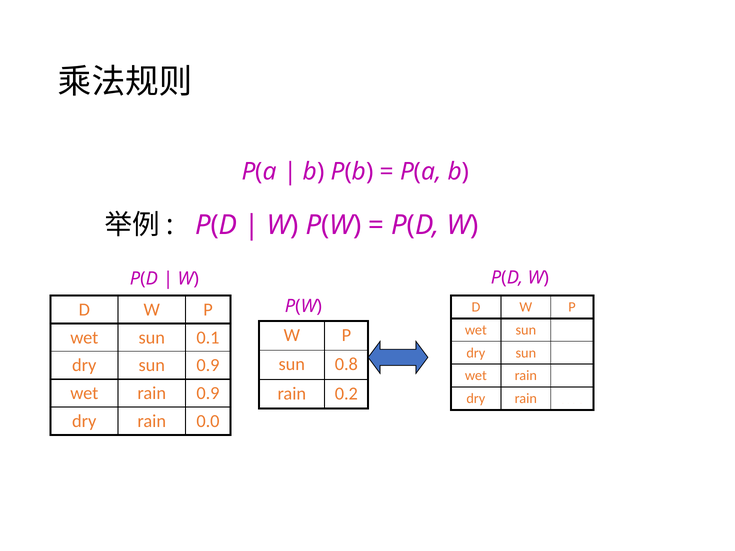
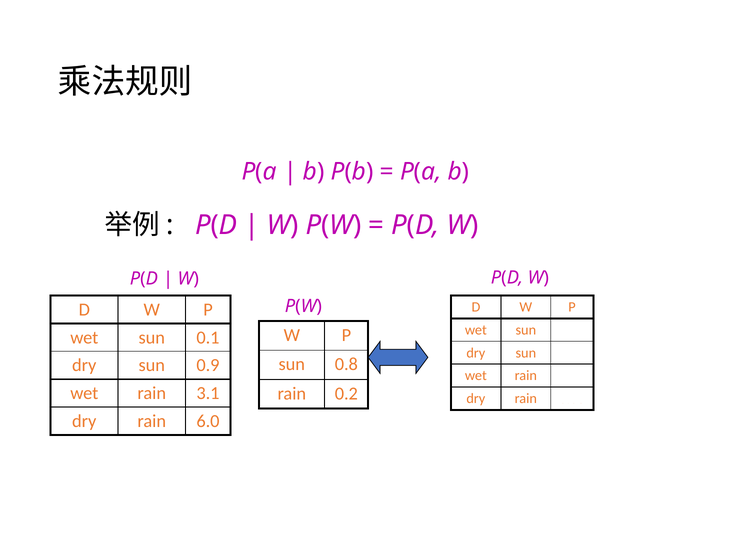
rain 0.9: 0.9 -> 3.1
0.0: 0.0 -> 6.0
